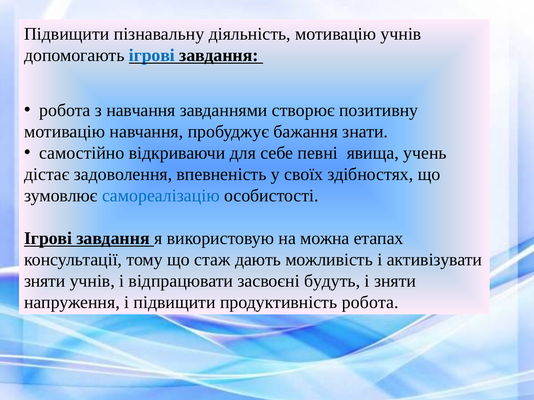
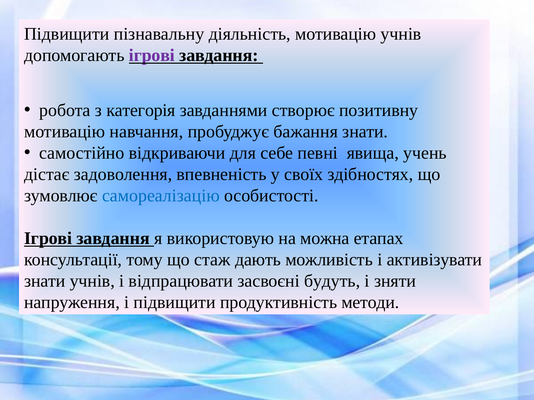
ігрові at (152, 55) colour: blue -> purple
з навчання: навчання -> категорія
зняти at (45, 281): зняти -> знати
продуктивність робота: робота -> методи
